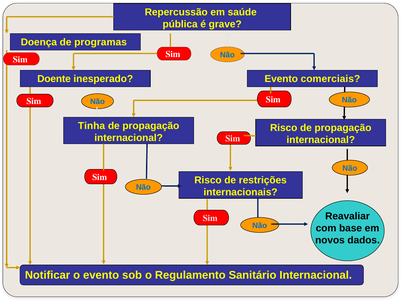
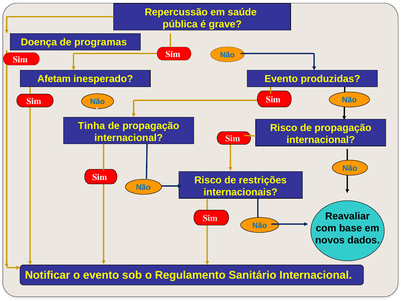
Doente: Doente -> Afetam
comerciais: comerciais -> produzidas
